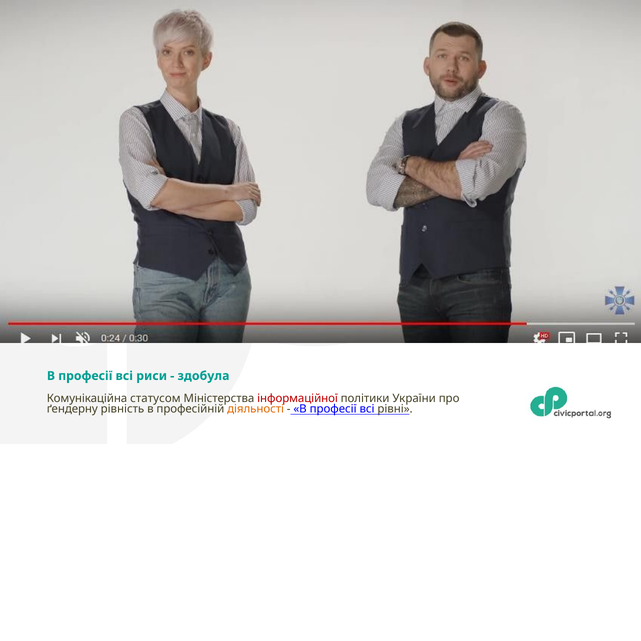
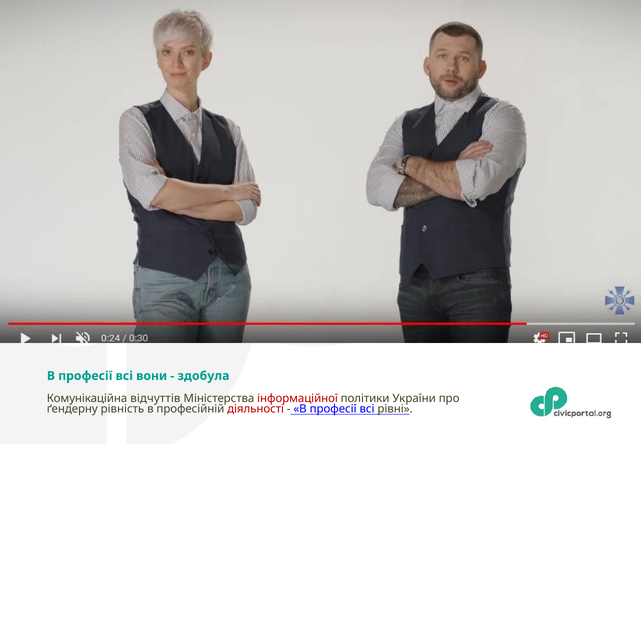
риси: риси -> вони
статусом: статусом -> відчуттів
діяльності colour: orange -> red
